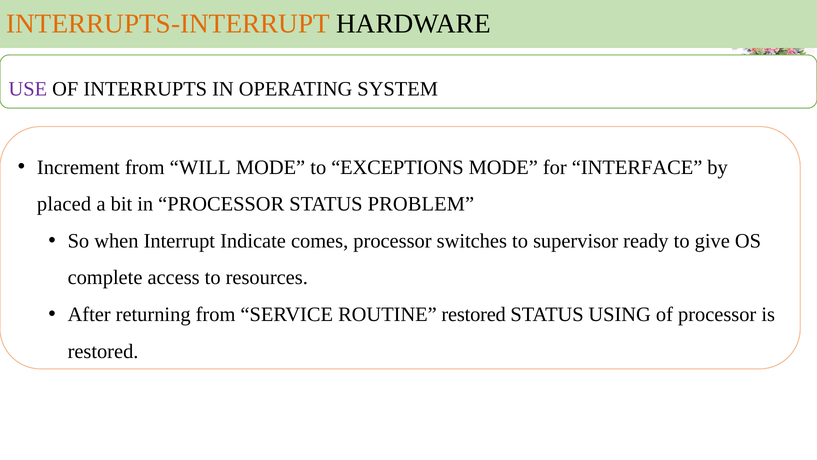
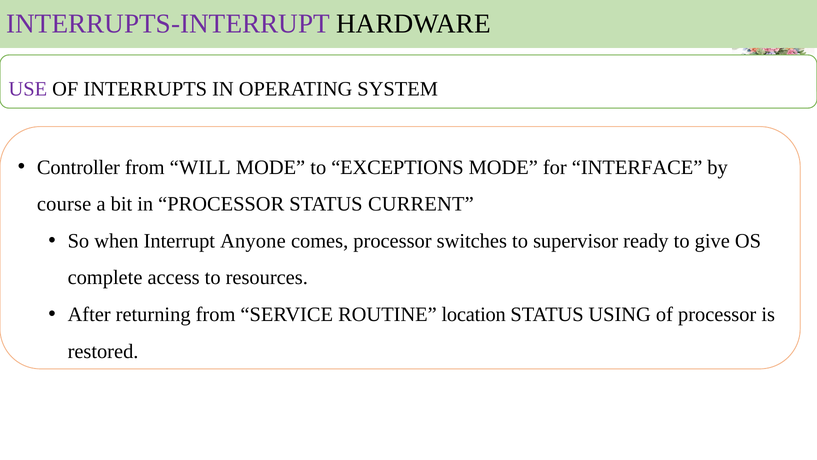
INTERRUPTS-INTERRUPT colour: orange -> purple
Increment: Increment -> Controller
placed: placed -> course
PROBLEM: PROBLEM -> CURRENT
Indicate: Indicate -> Anyone
ROUTINE restored: restored -> location
